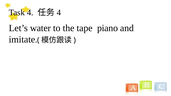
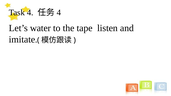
piano: piano -> listen
